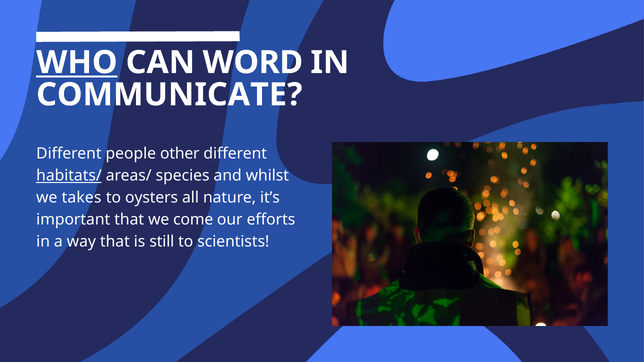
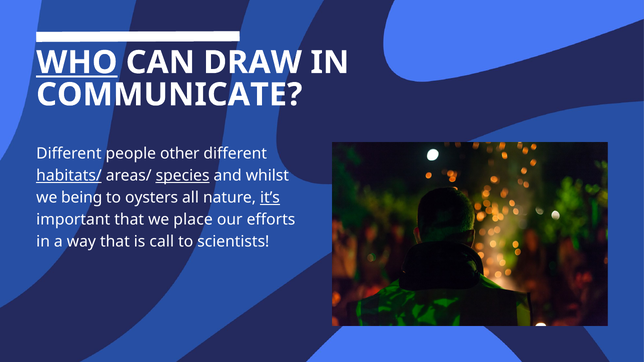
WORD: WORD -> DRAW
species underline: none -> present
takes: takes -> being
it’s underline: none -> present
come: come -> place
still: still -> call
